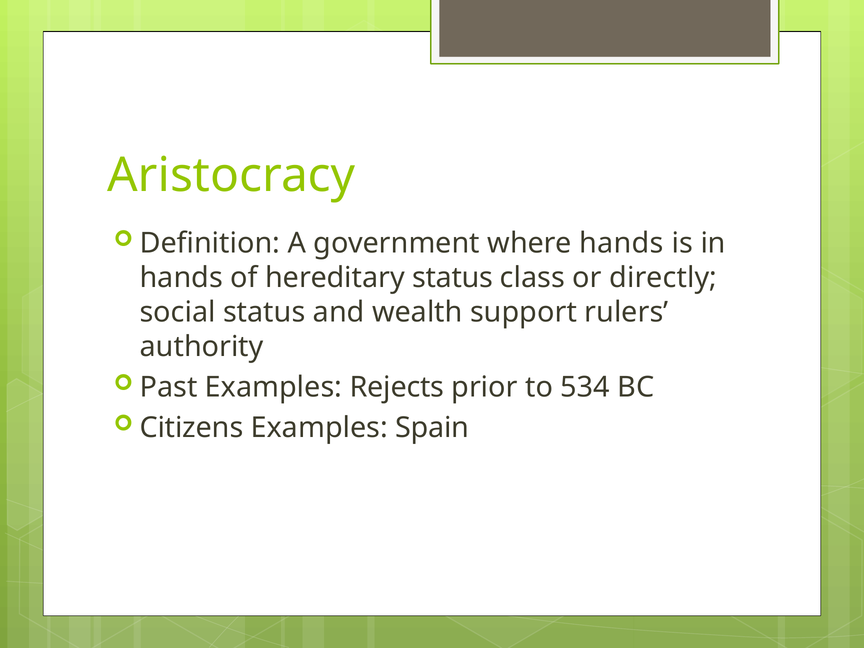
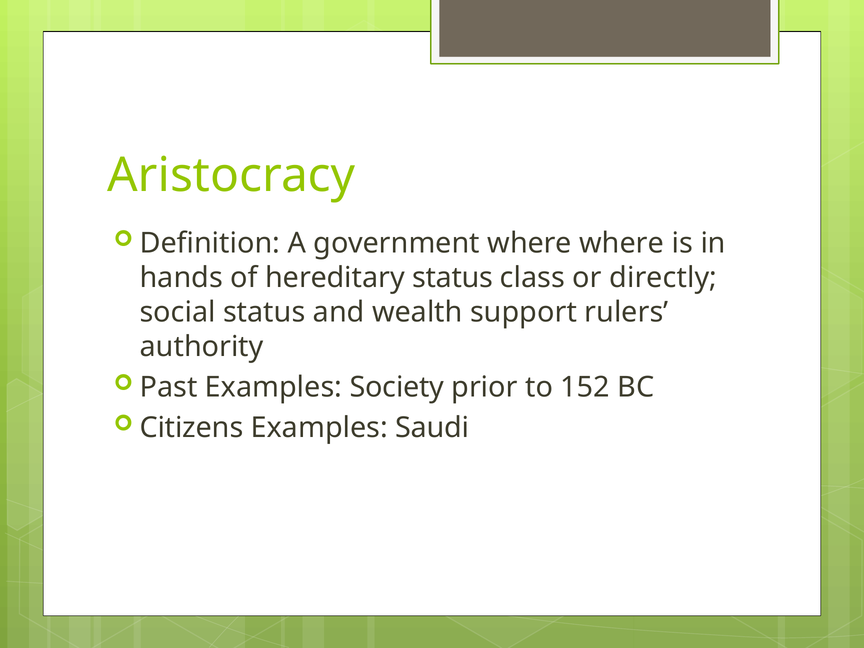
where hands: hands -> where
Rejects: Rejects -> Society
534: 534 -> 152
Spain: Spain -> Saudi
